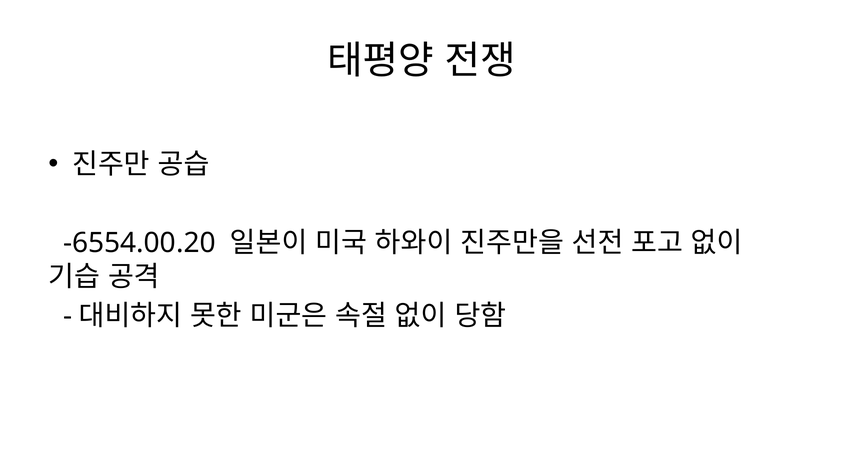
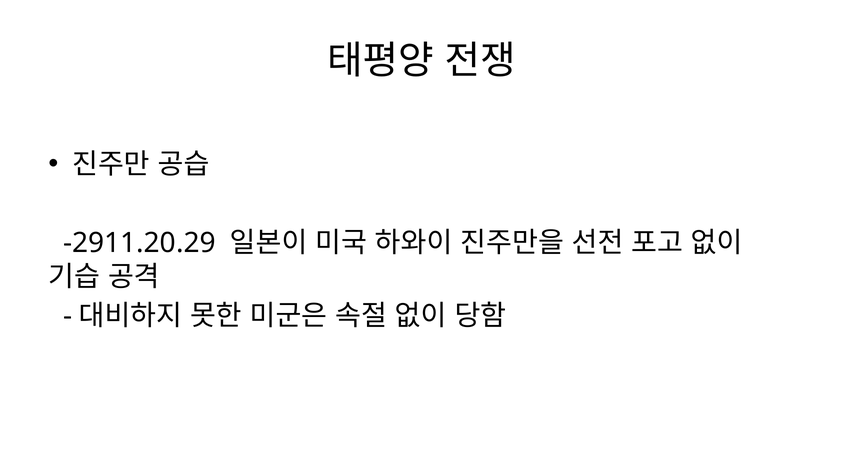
-6554.00.20: -6554.00.20 -> -2911.20.29
